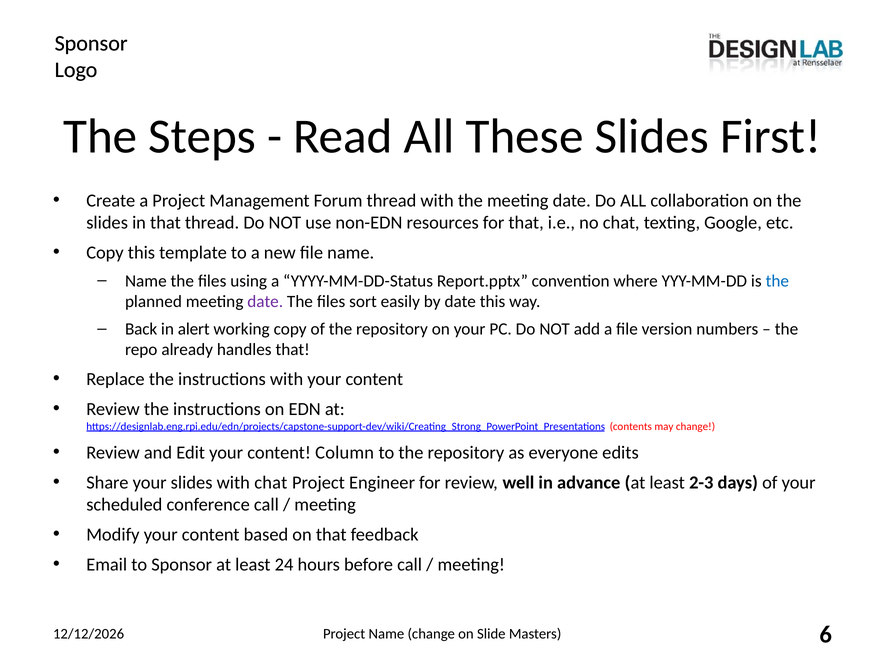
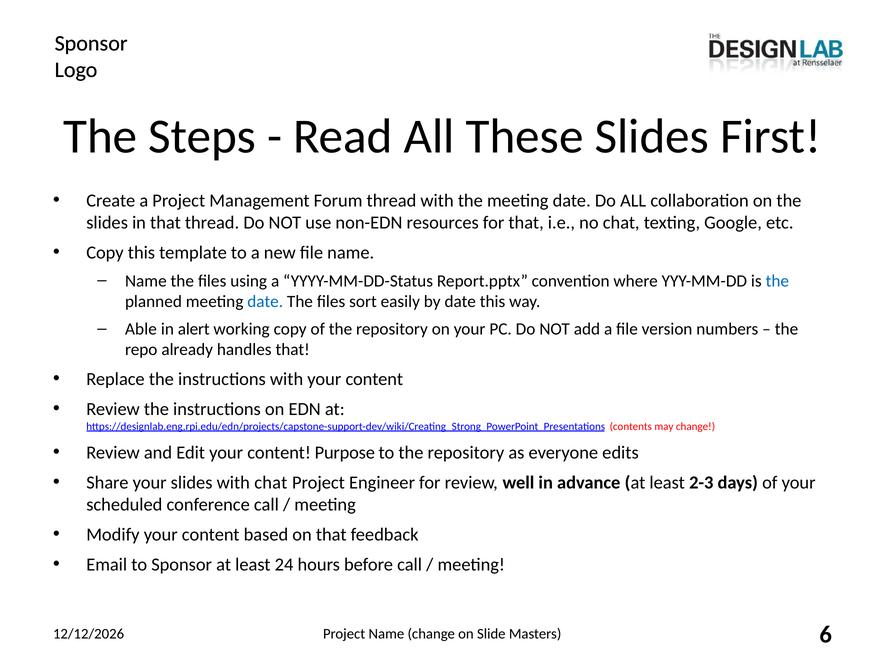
date at (265, 301) colour: purple -> blue
Back: Back -> Able
Column: Column -> Purpose
